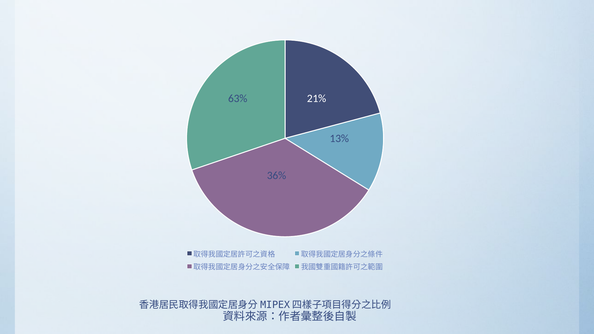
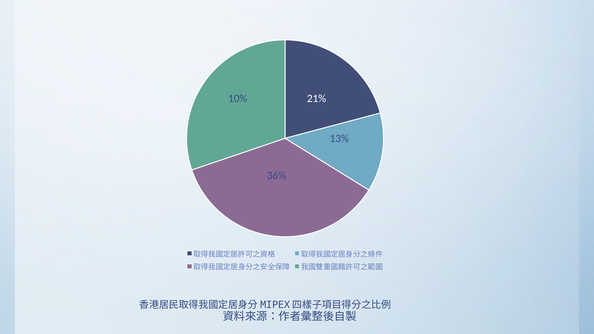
63%: 63% -> 10%
